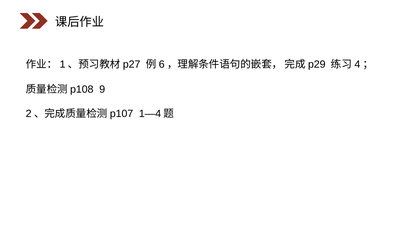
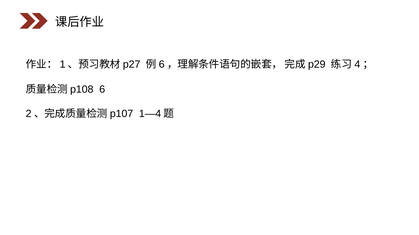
9: 9 -> 6
